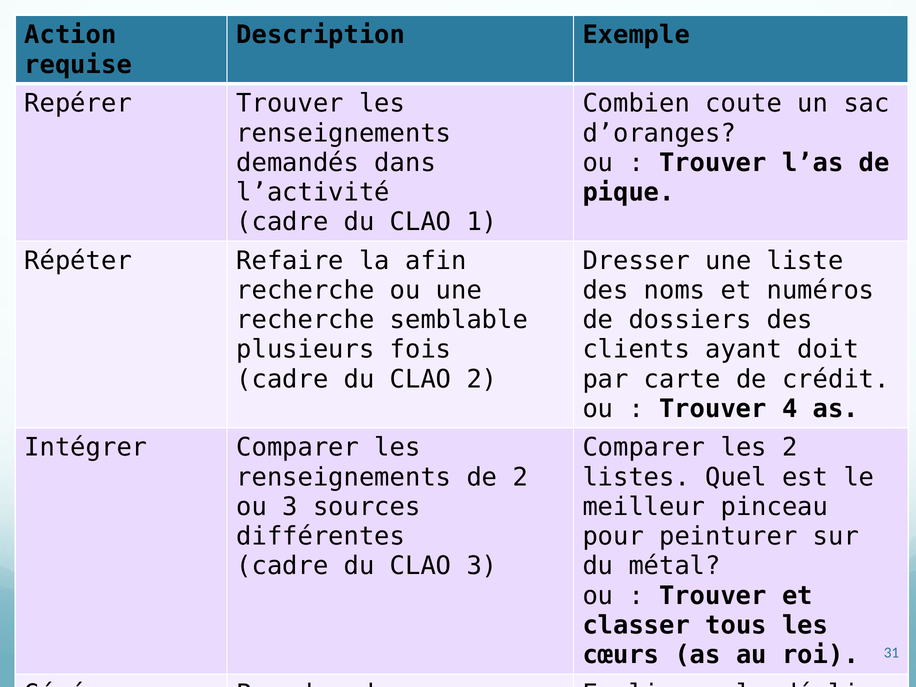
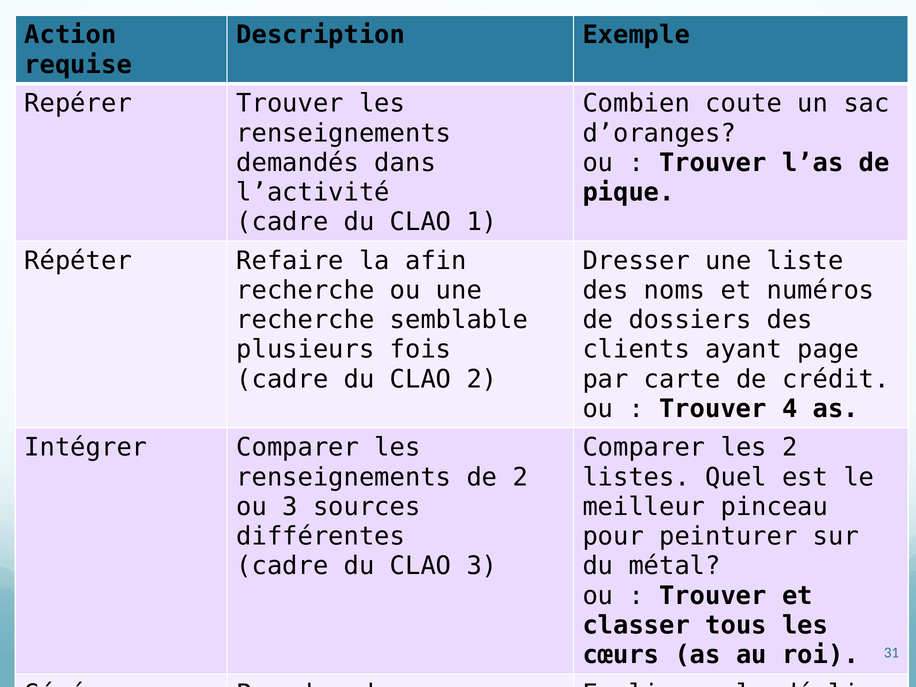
doit: doit -> page
